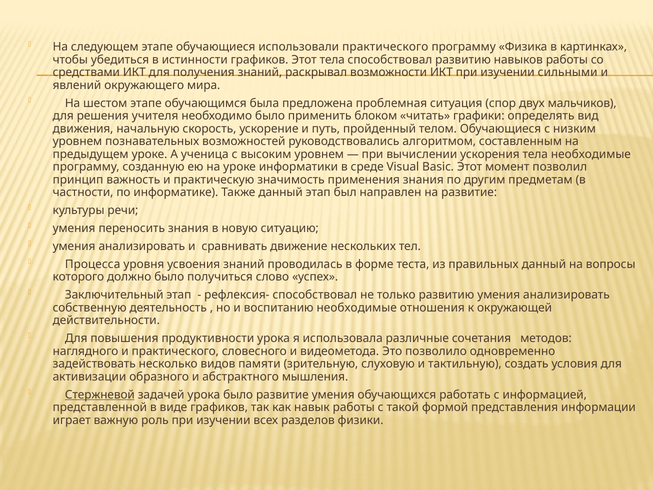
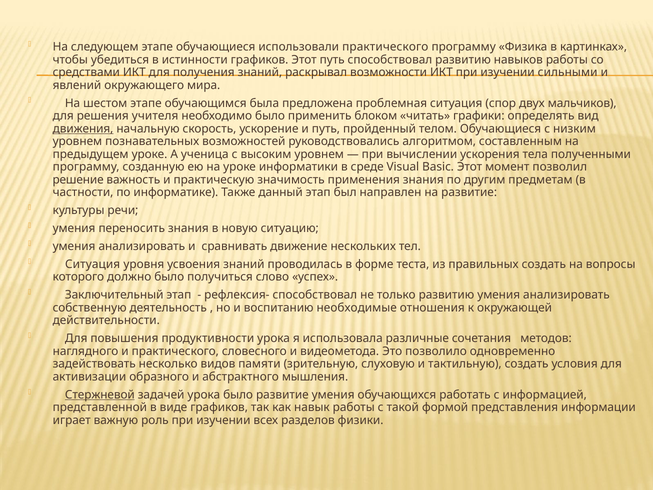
Этот тела: тела -> путь
движения underline: none -> present
тела необходимые: необходимые -> полученными
принцип: принцип -> решение
Процесса at (93, 264): Процесса -> Ситуация
правильных данный: данный -> создать
